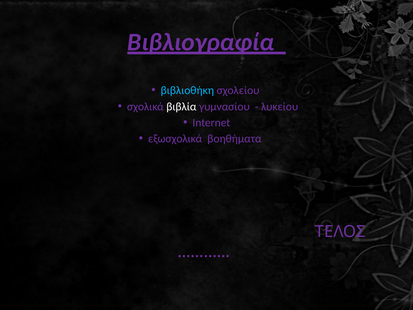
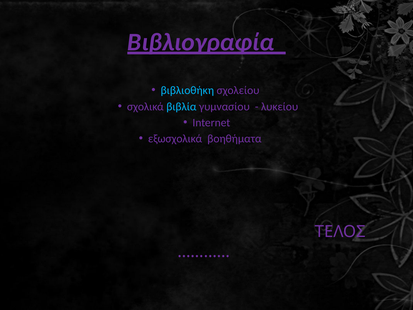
βιβλία colour: white -> light blue
